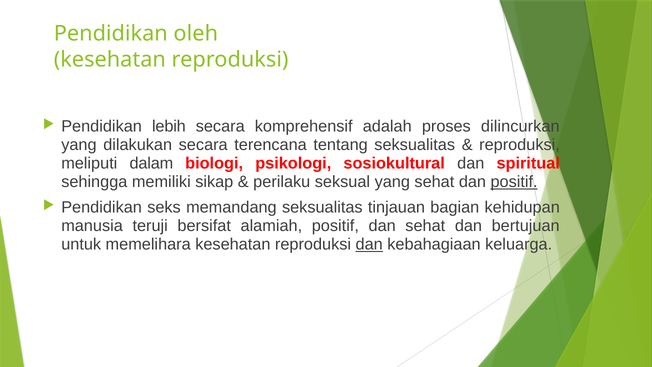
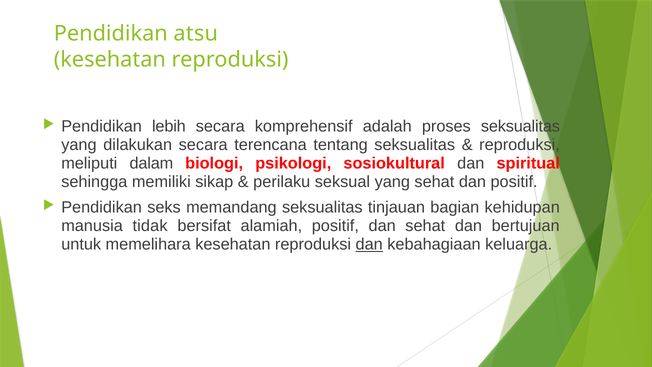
oleh: oleh -> atsu
proses dilincurkan: dilincurkan -> seksualitas
positif at (514, 182) underline: present -> none
teruji: teruji -> tidak
